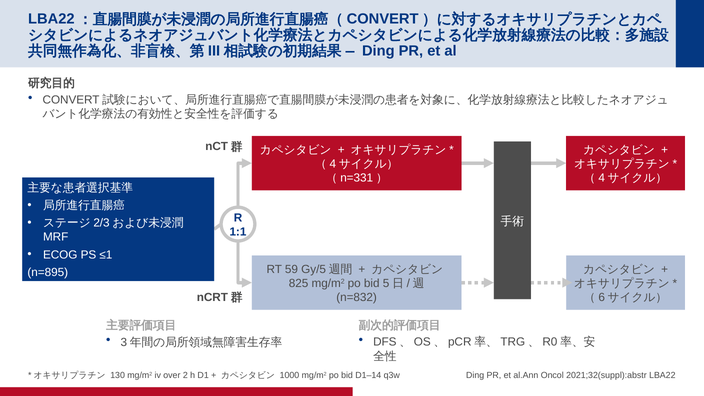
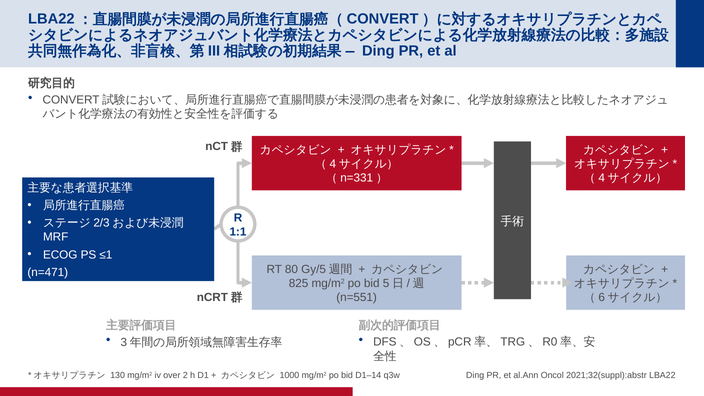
n=895: n=895 -> n=471
59: 59 -> 80
n=832: n=832 -> n=551
